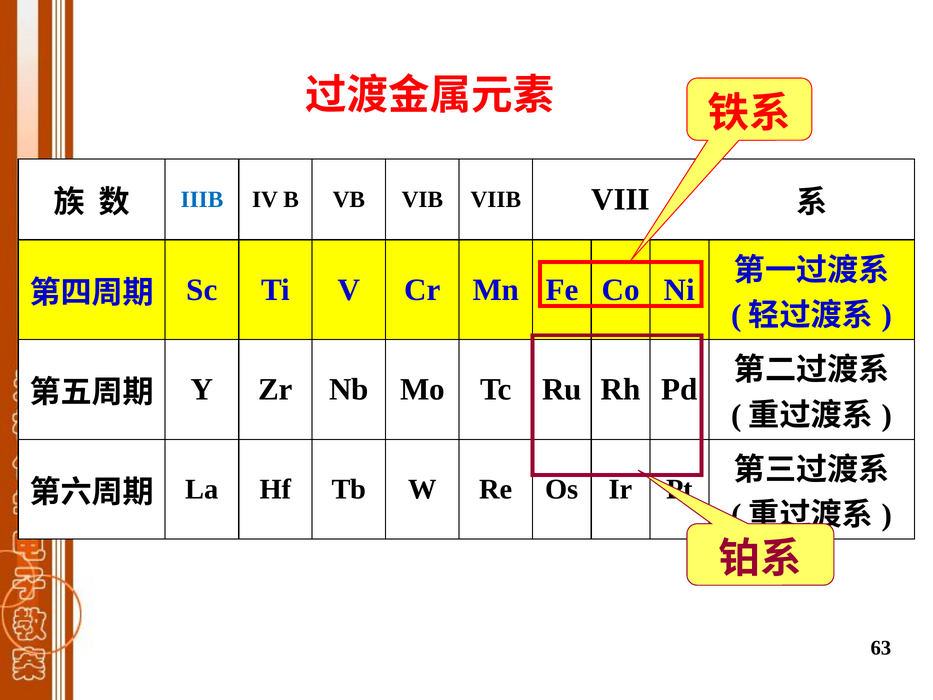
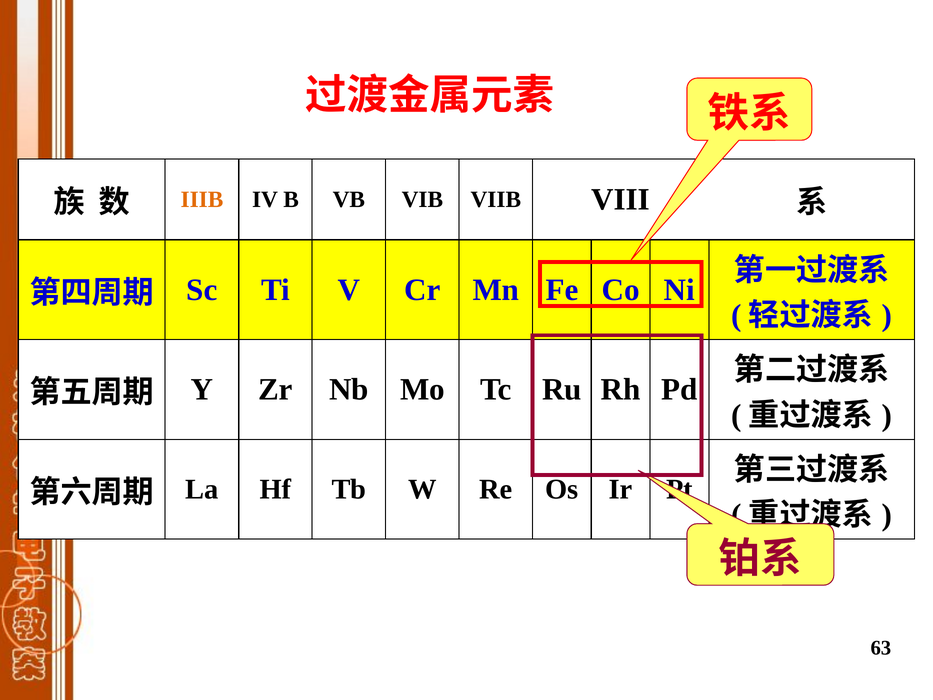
IIIB colour: blue -> orange
